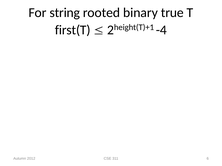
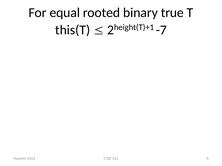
string: string -> equal
first(T: first(T -> this(T
-4: -4 -> -7
